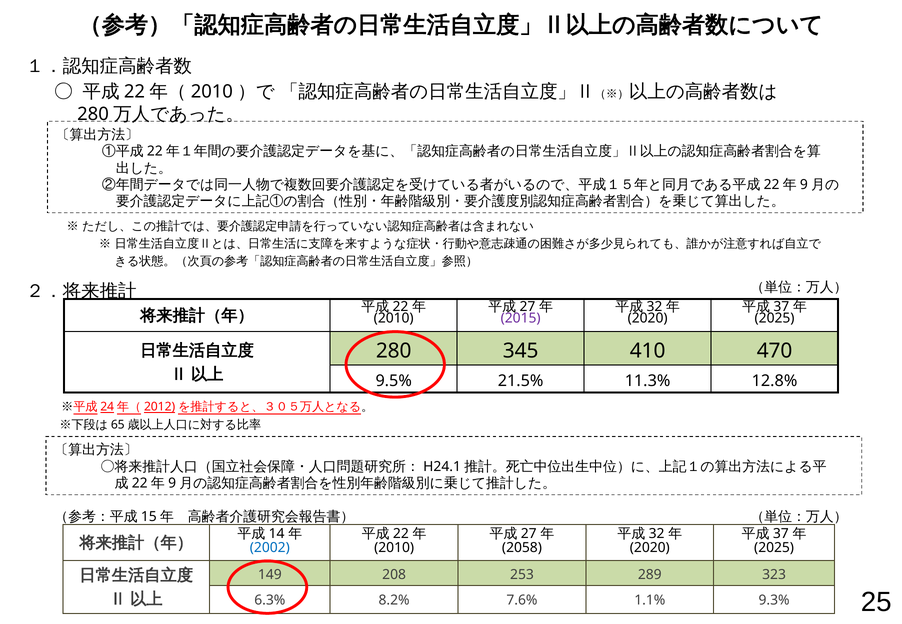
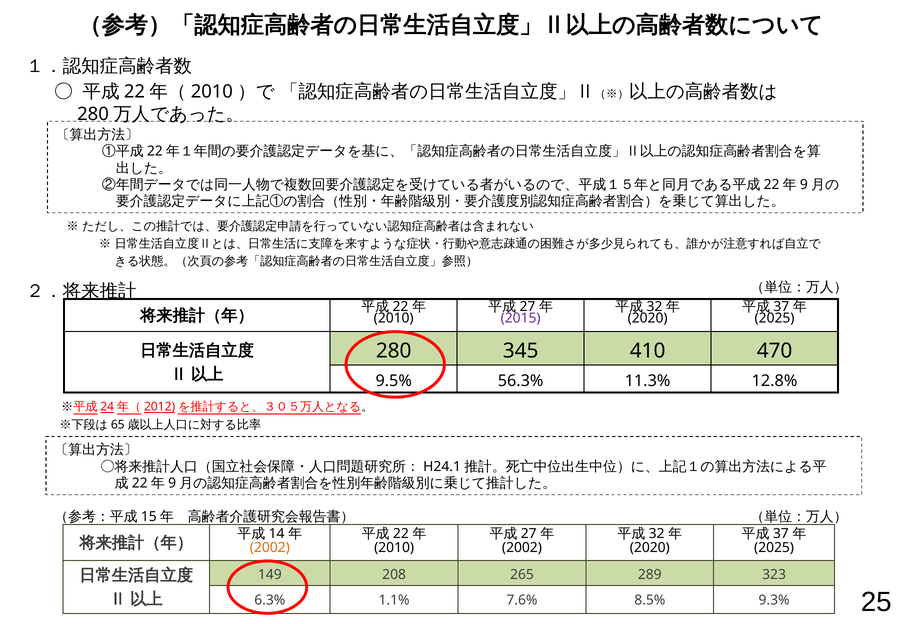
21.5%: 21.5% -> 56.3%
2002 at (270, 548) colour: blue -> orange
2058 at (522, 548): 2058 -> 2002
253: 253 -> 265
8.2%: 8.2% -> 1.1%
1.1%: 1.1% -> 8.5%
